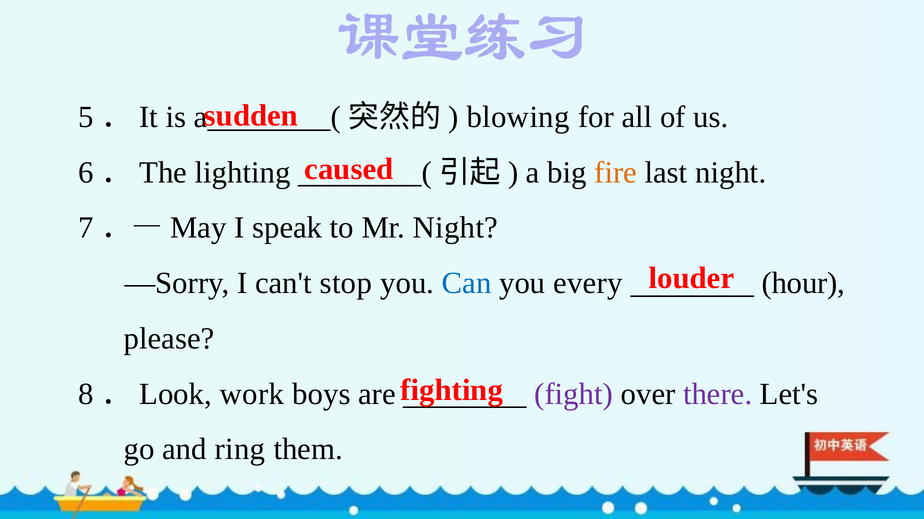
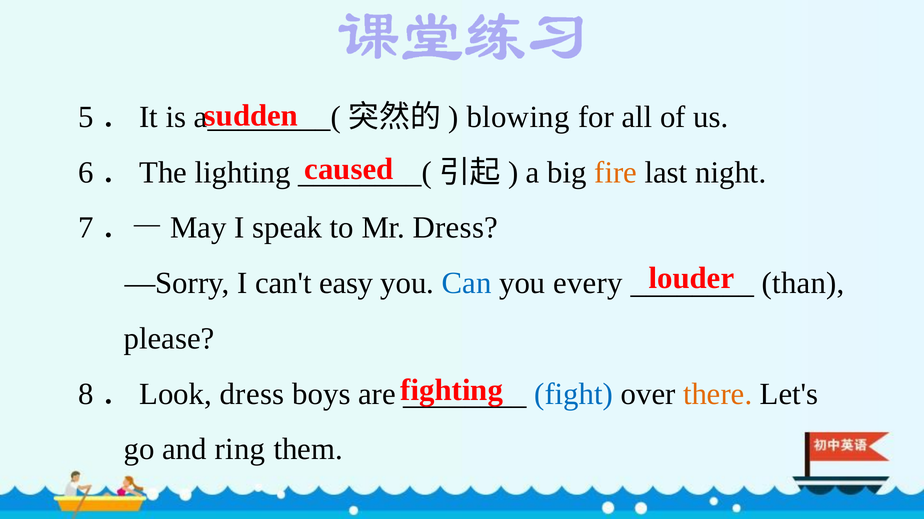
Mr Night: Night -> Dress
stop: stop -> easy
hour: hour -> than
8．Look work: work -> dress
fight colour: purple -> blue
there colour: purple -> orange
